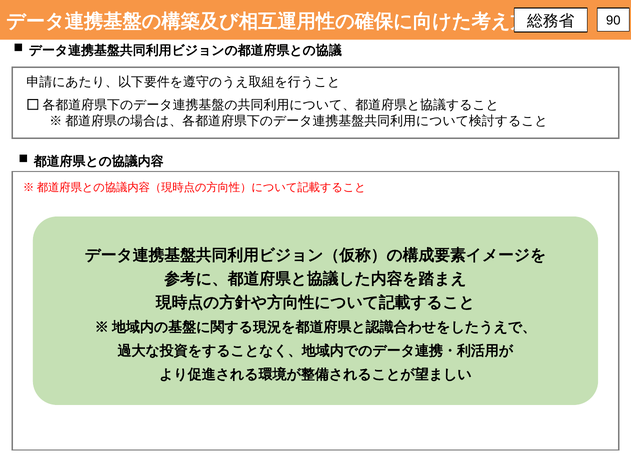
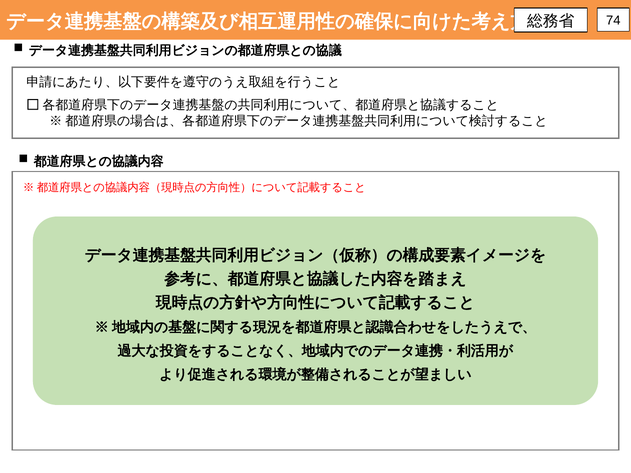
90: 90 -> 74
